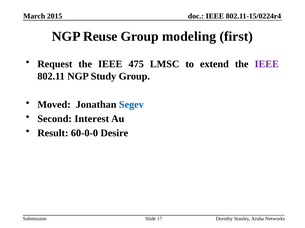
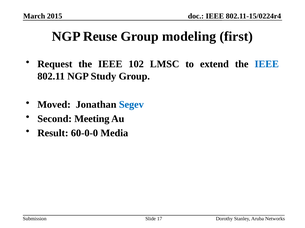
475: 475 -> 102
IEEE at (267, 64) colour: purple -> blue
Interest: Interest -> Meeting
Desire: Desire -> Media
